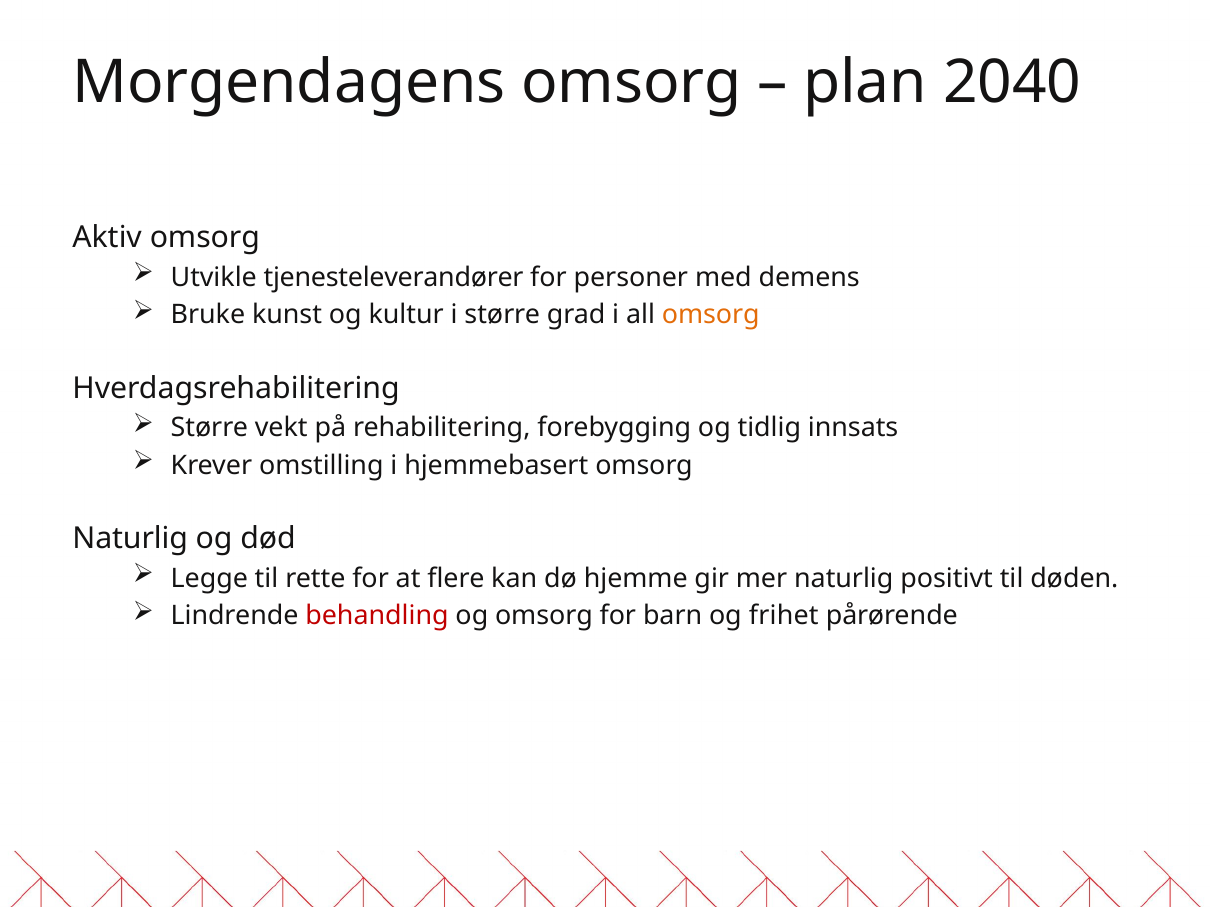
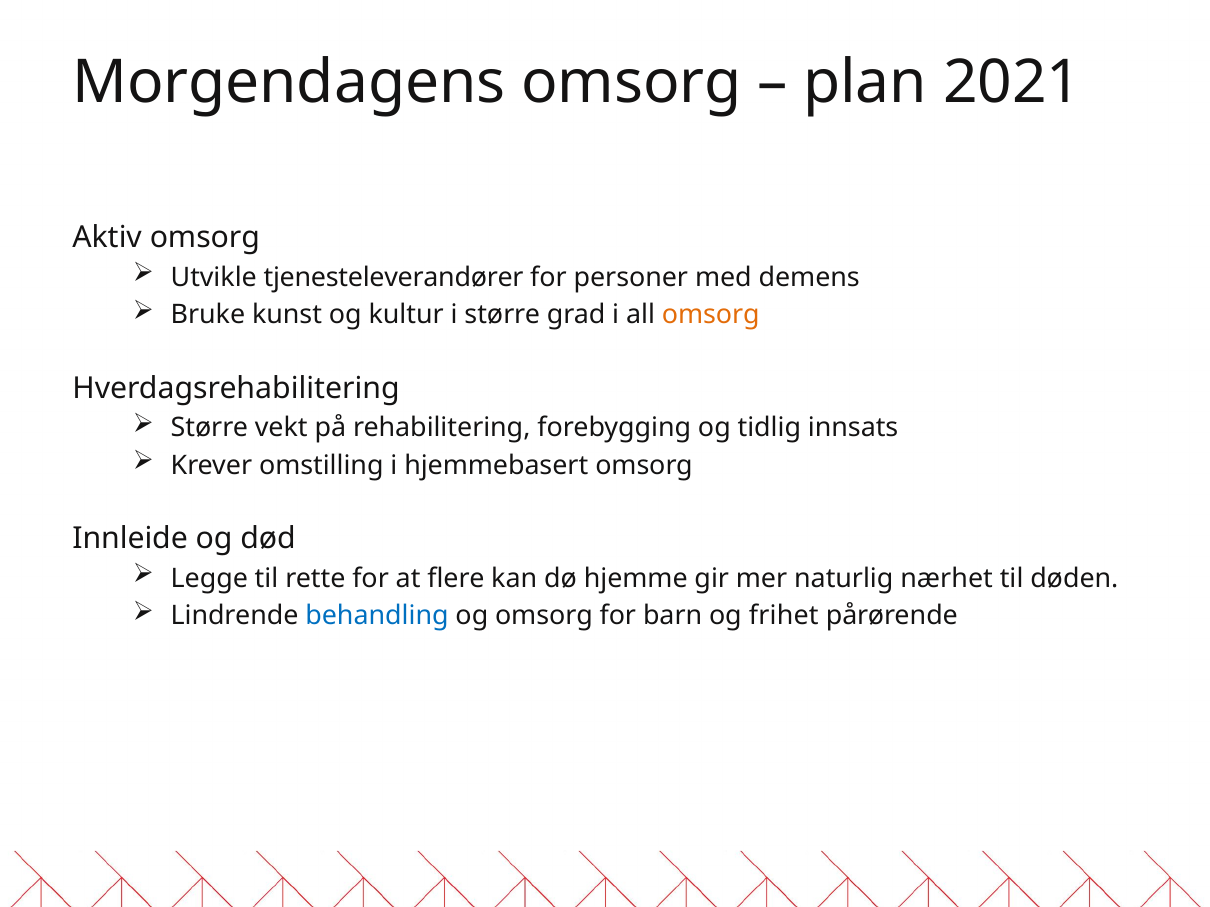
2040: 2040 -> 2021
Naturlig at (130, 539): Naturlig -> Innleide
positivt: positivt -> nærhet
behandling colour: red -> blue
